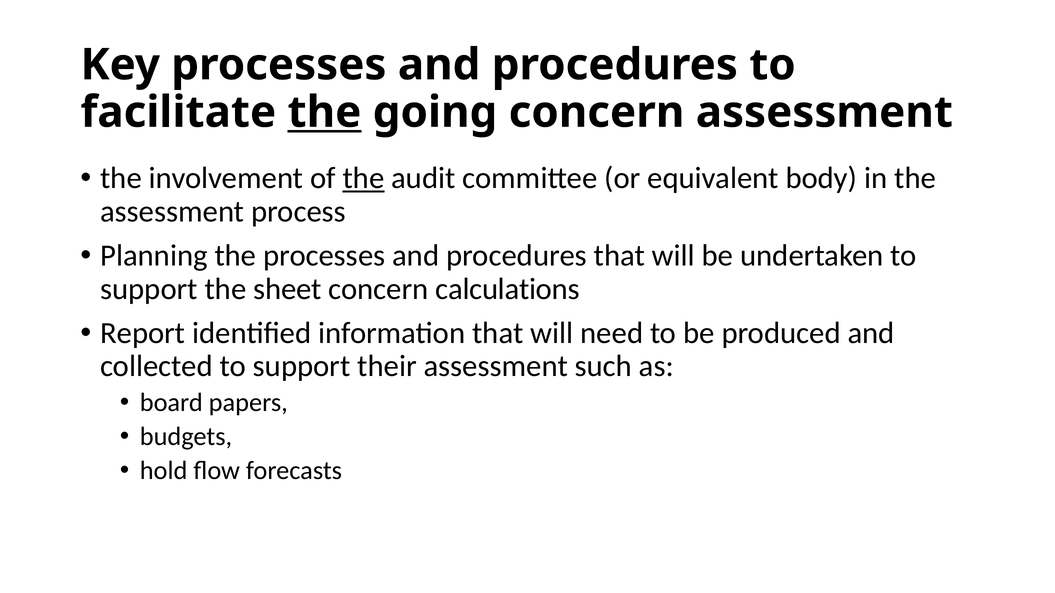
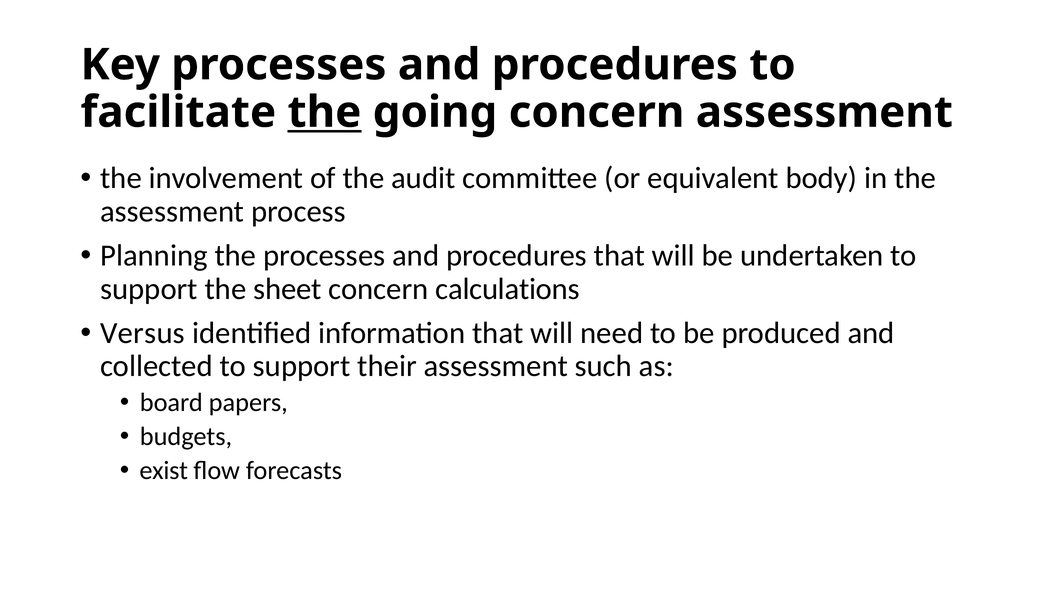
the at (363, 178) underline: present -> none
Report: Report -> Versus
hold: hold -> exist
